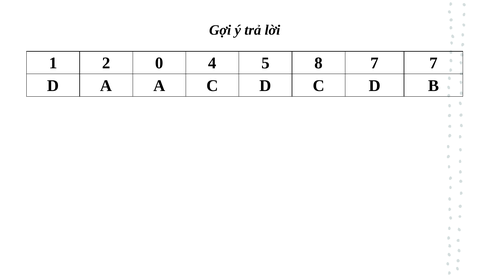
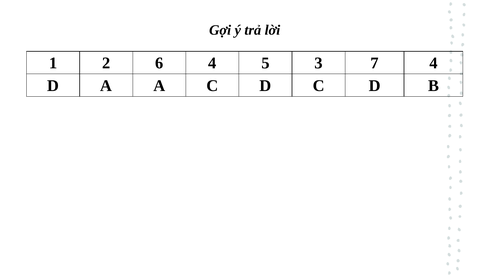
0: 0 -> 6
8: 8 -> 3
7 7: 7 -> 4
